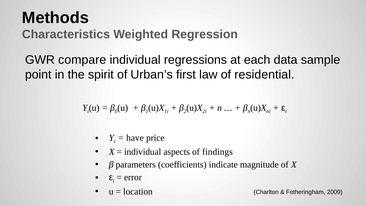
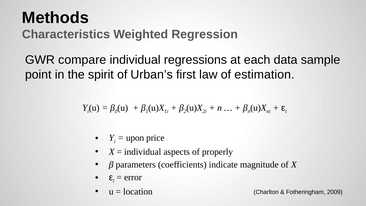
residential: residential -> estimation
have: have -> upon
findings: findings -> properly
